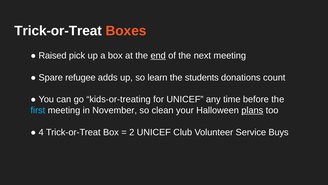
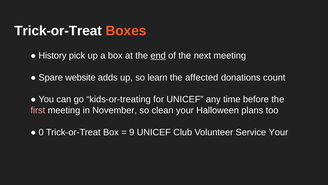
Raised: Raised -> History
refugee: refugee -> website
students: students -> affected
first colour: light blue -> pink
plans underline: present -> none
4: 4 -> 0
2: 2 -> 9
Service Buys: Buys -> Your
